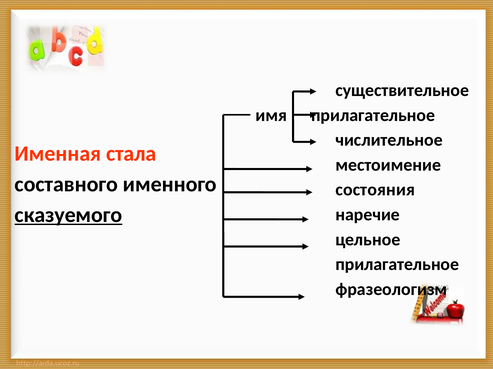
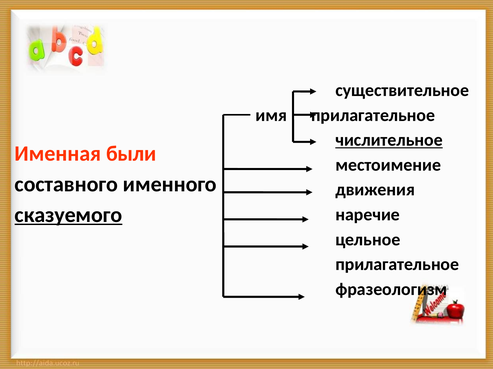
числительное underline: none -> present
стала: стала -> были
состояния: состояния -> движения
